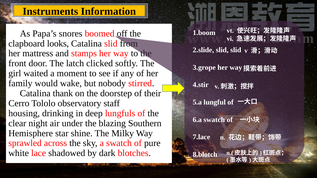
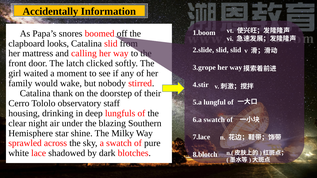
Instruments: Instruments -> Accidentally
stamps: stamps -> calling
